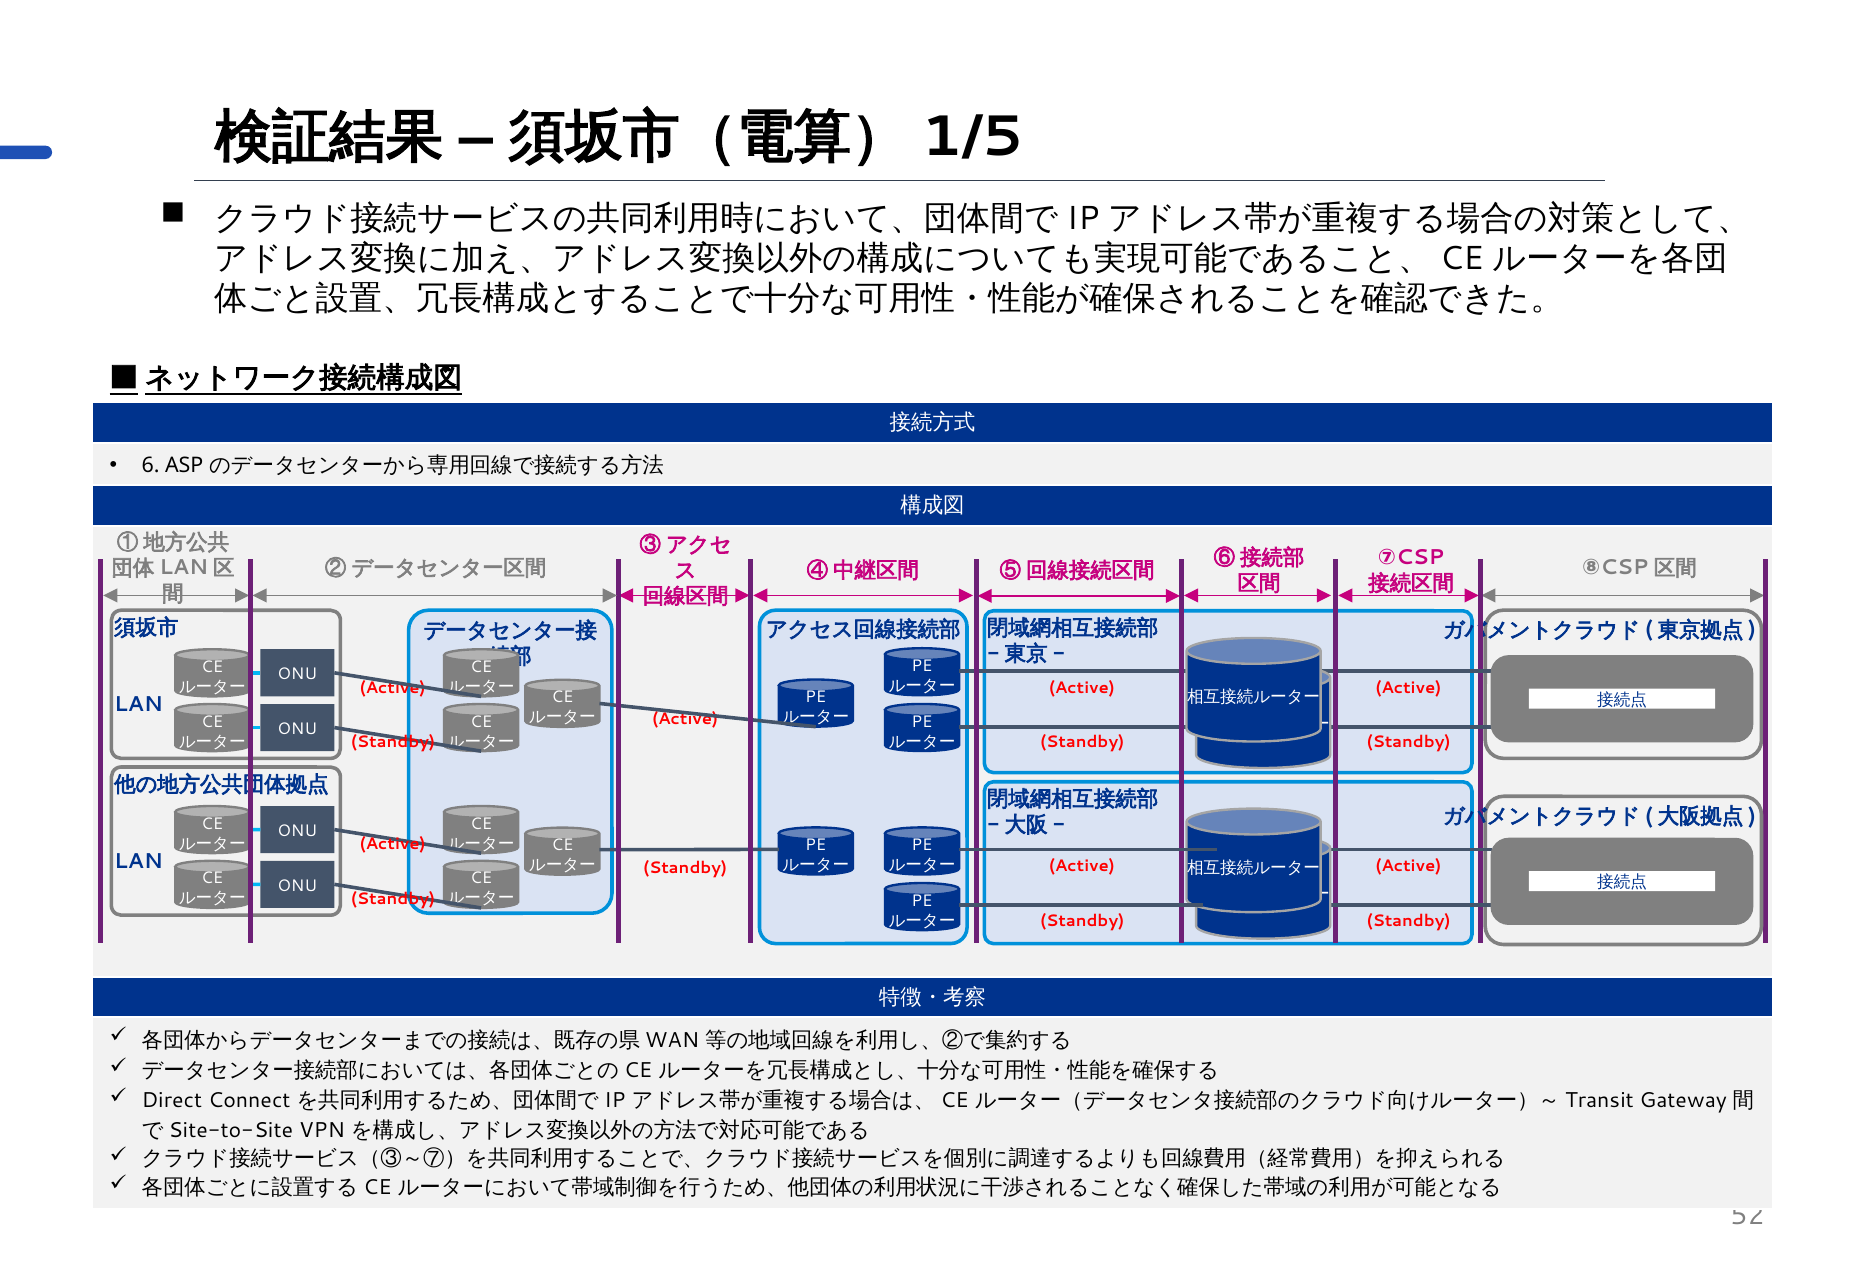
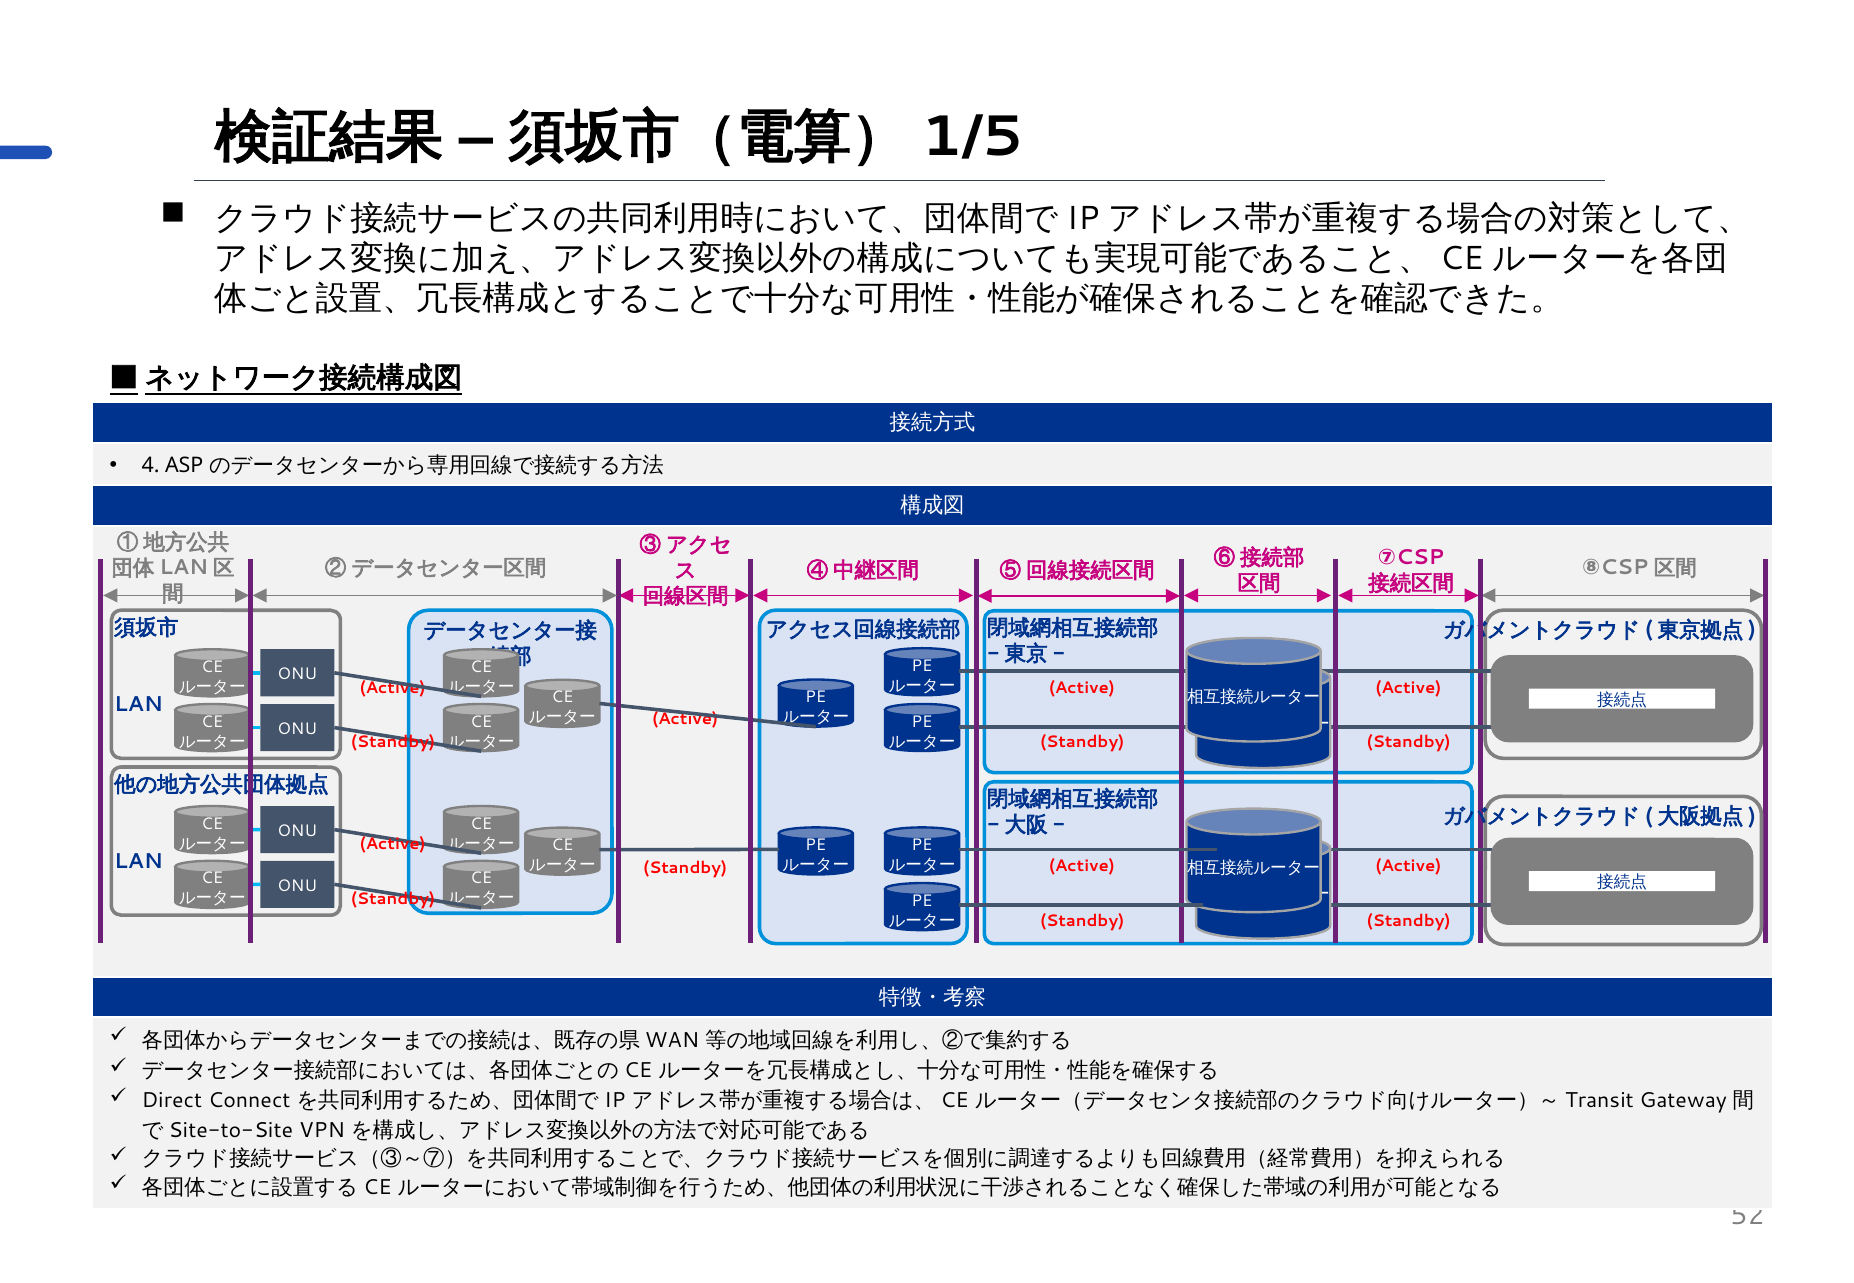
6: 6 -> 4
